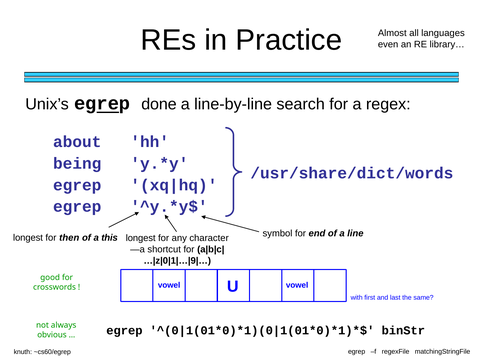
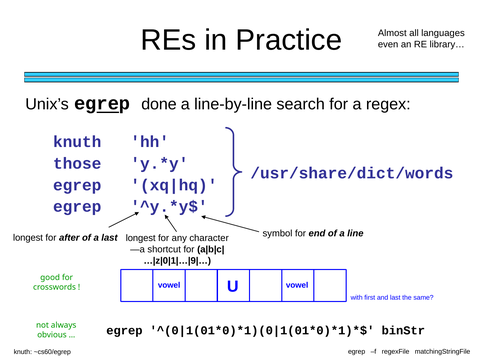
about at (77, 142): about -> knuth
being: being -> those
then: then -> after
a this: this -> last
